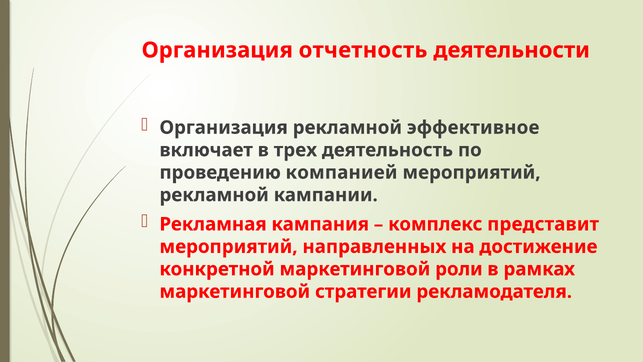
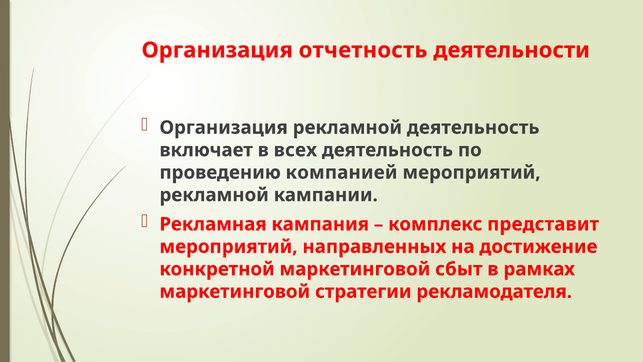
рекламной эффективное: эффективное -> деятельность
трех: трех -> всех
роли: роли -> сбыт
